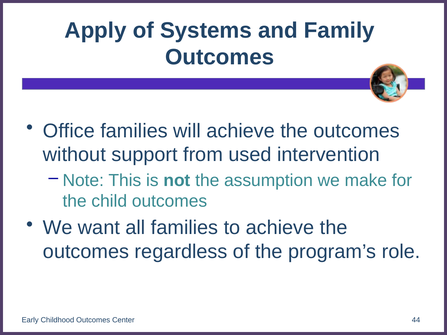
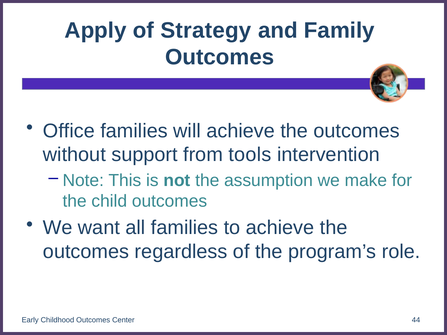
Systems: Systems -> Strategy
used: used -> tools
